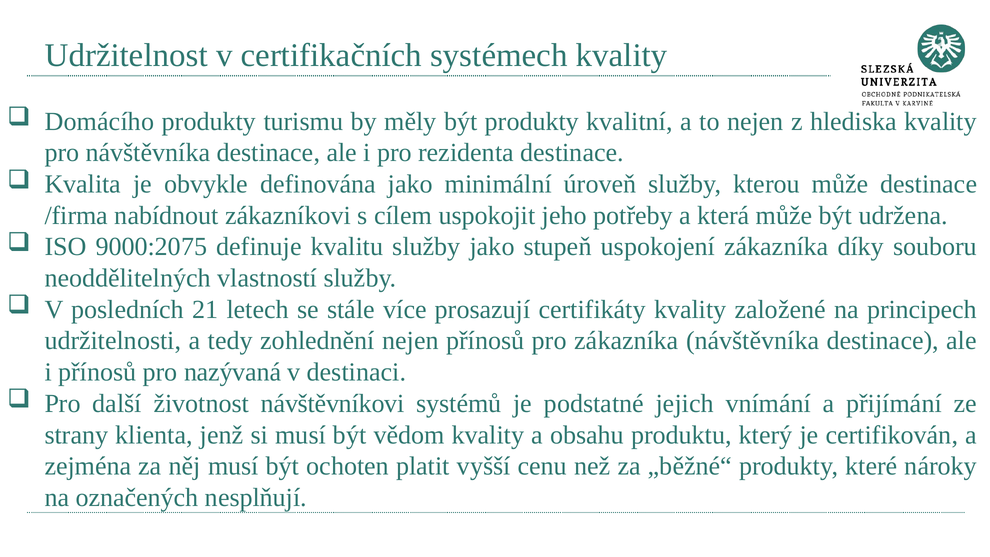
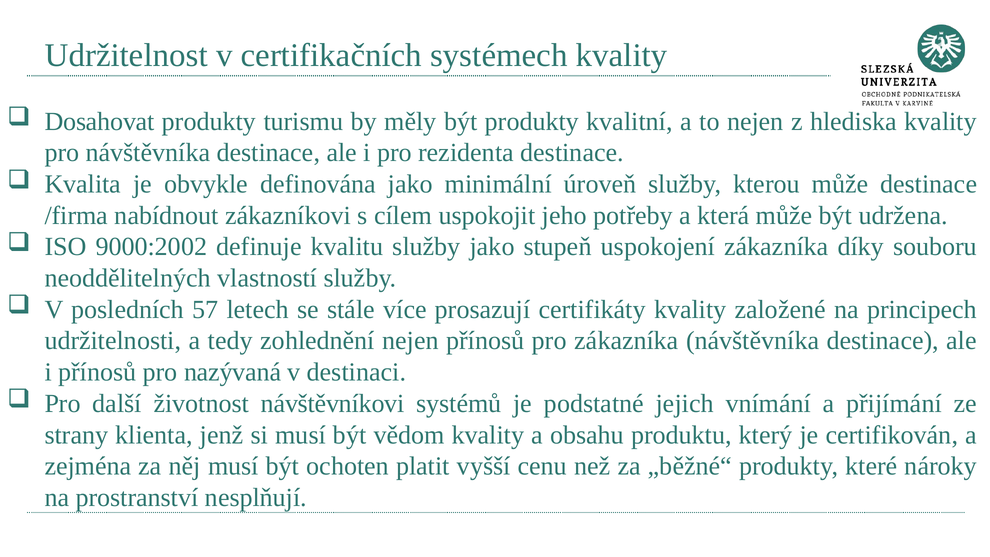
Domácího: Domácího -> Dosahovat
9000:2075: 9000:2075 -> 9000:2002
21: 21 -> 57
označených: označených -> prostranství
